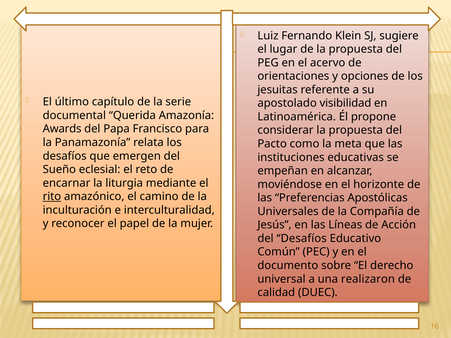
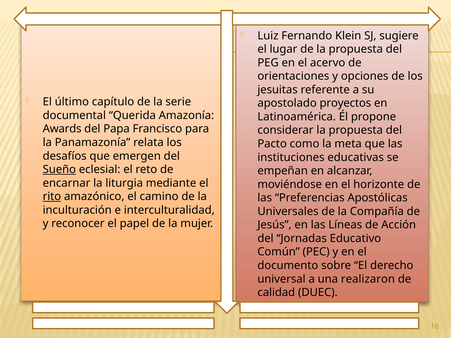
visibilidad: visibilidad -> proyectos
Sueño underline: none -> present
del Desafíos: Desafíos -> Jornadas
